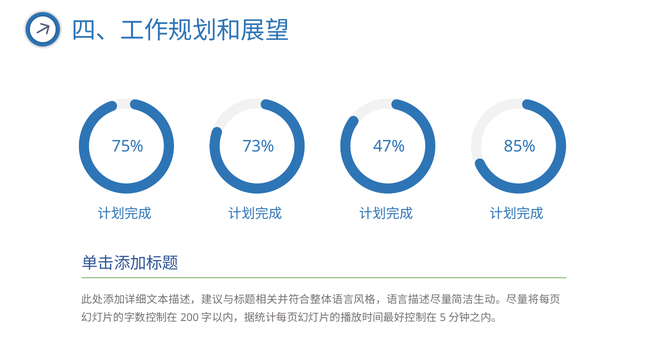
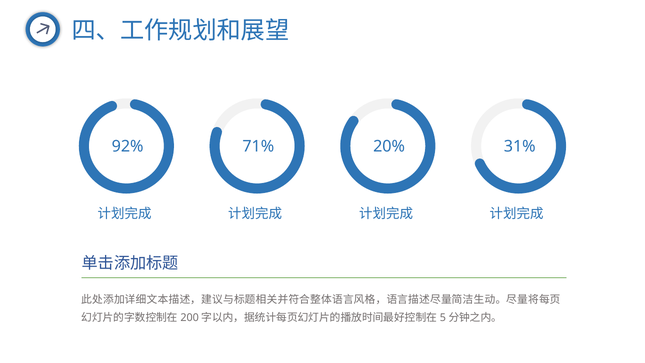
75%: 75% -> 92%
73%: 73% -> 71%
47%: 47% -> 20%
85%: 85% -> 31%
